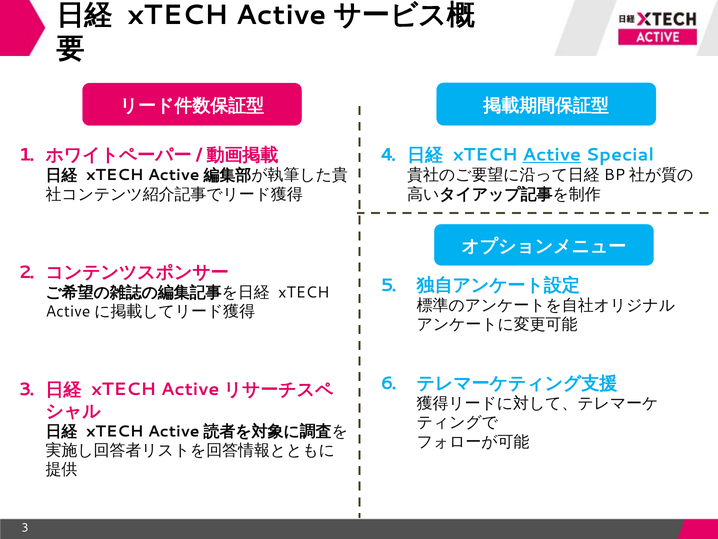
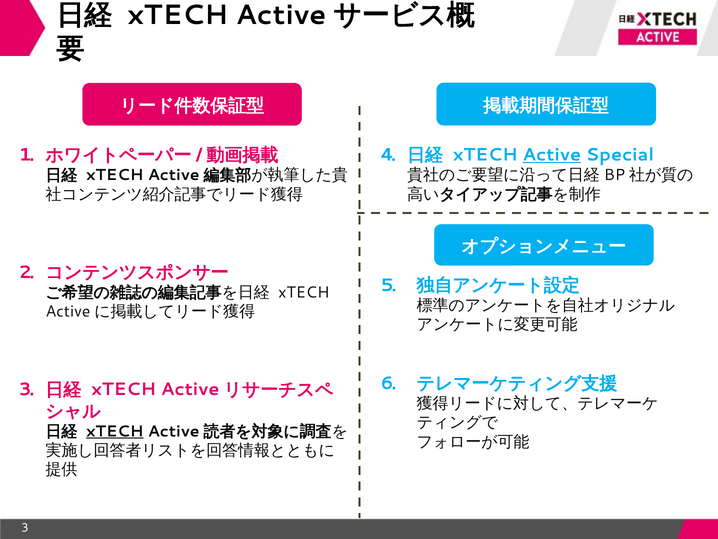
xTECH at (115, 431) underline: none -> present
